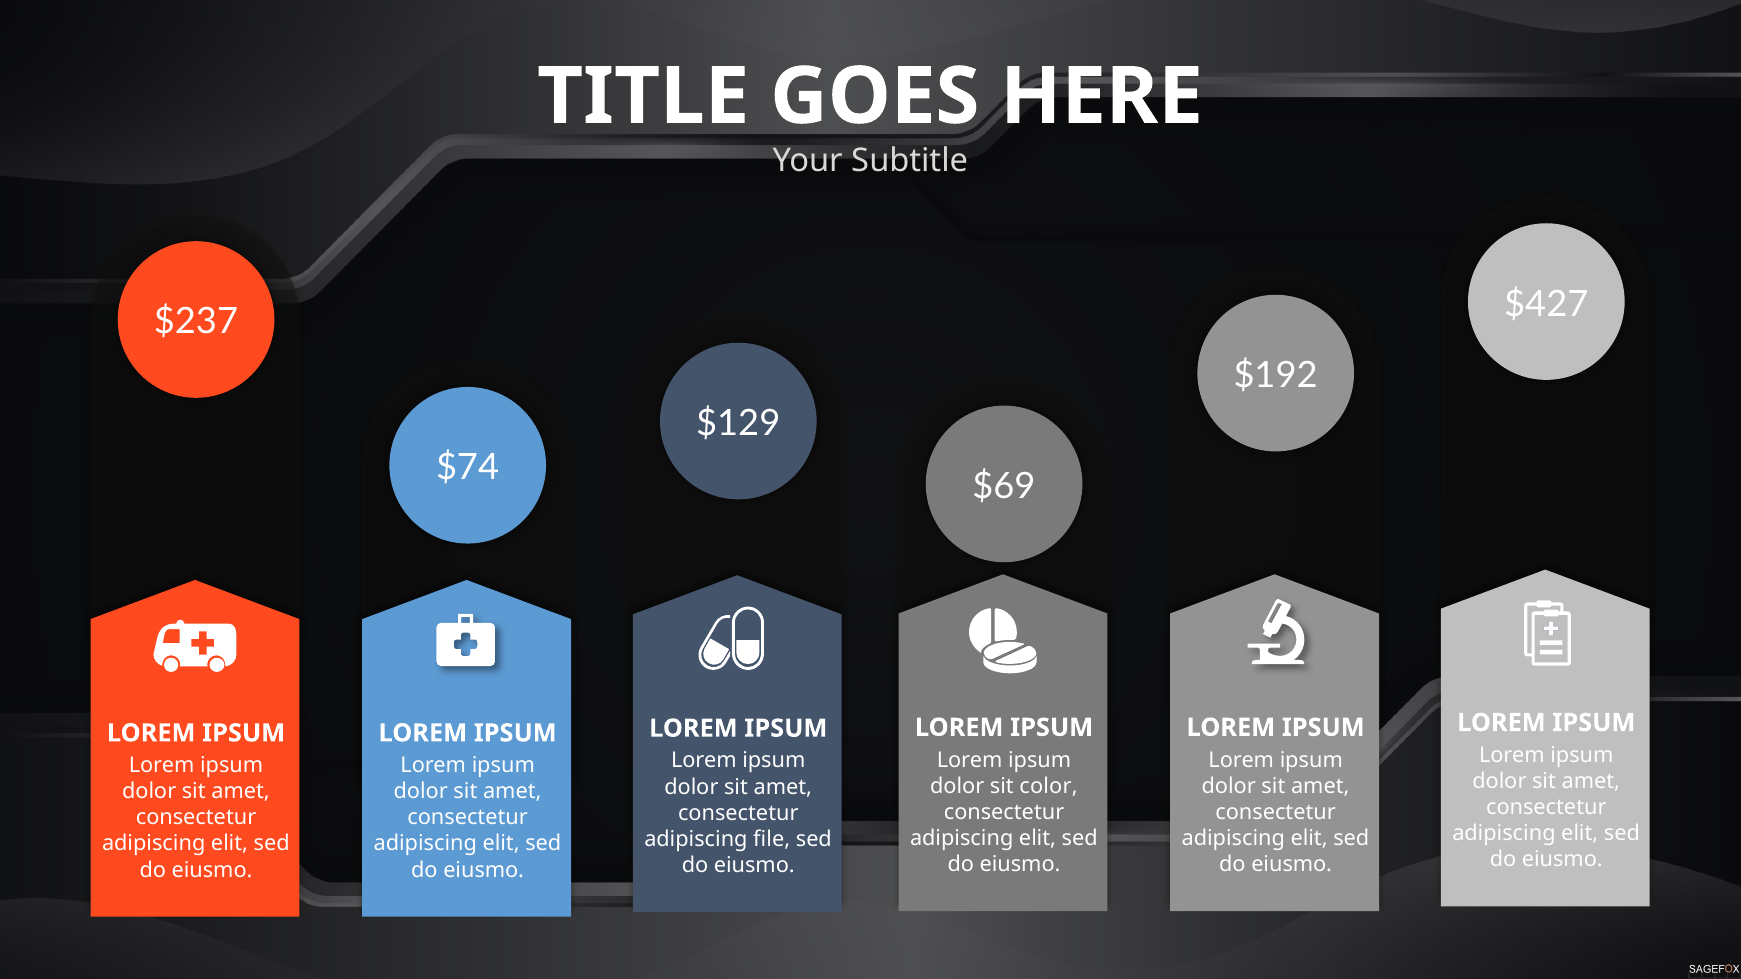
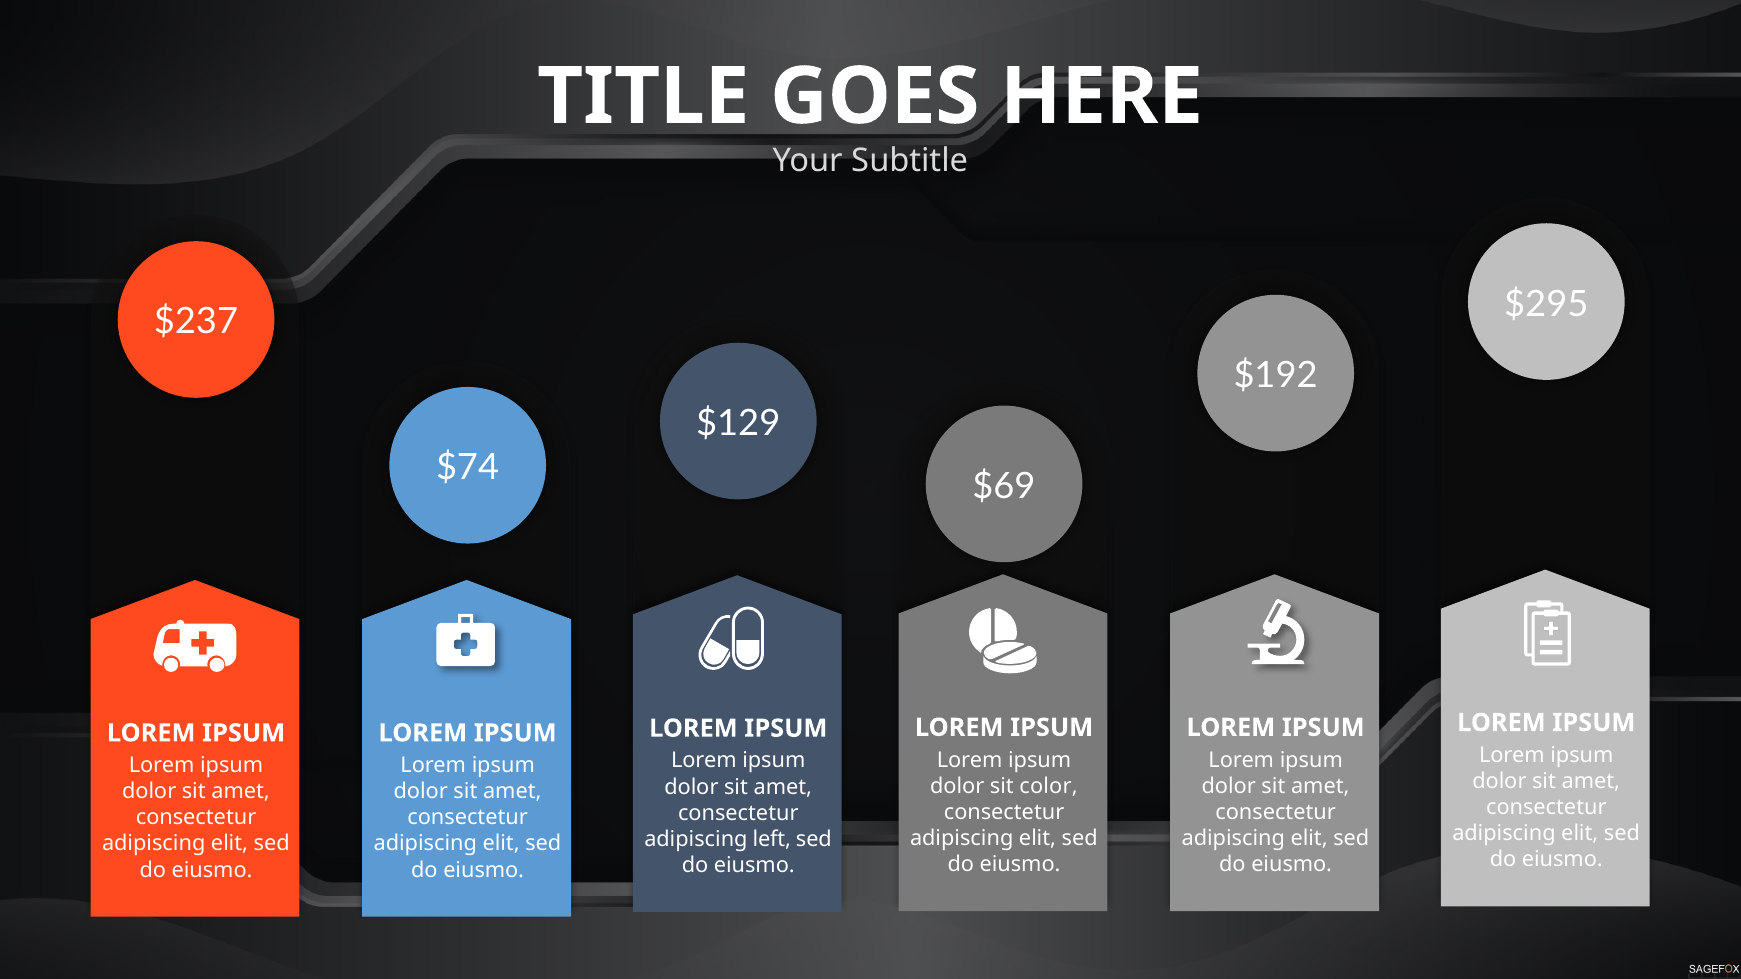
$427: $427 -> $295
file: file -> left
